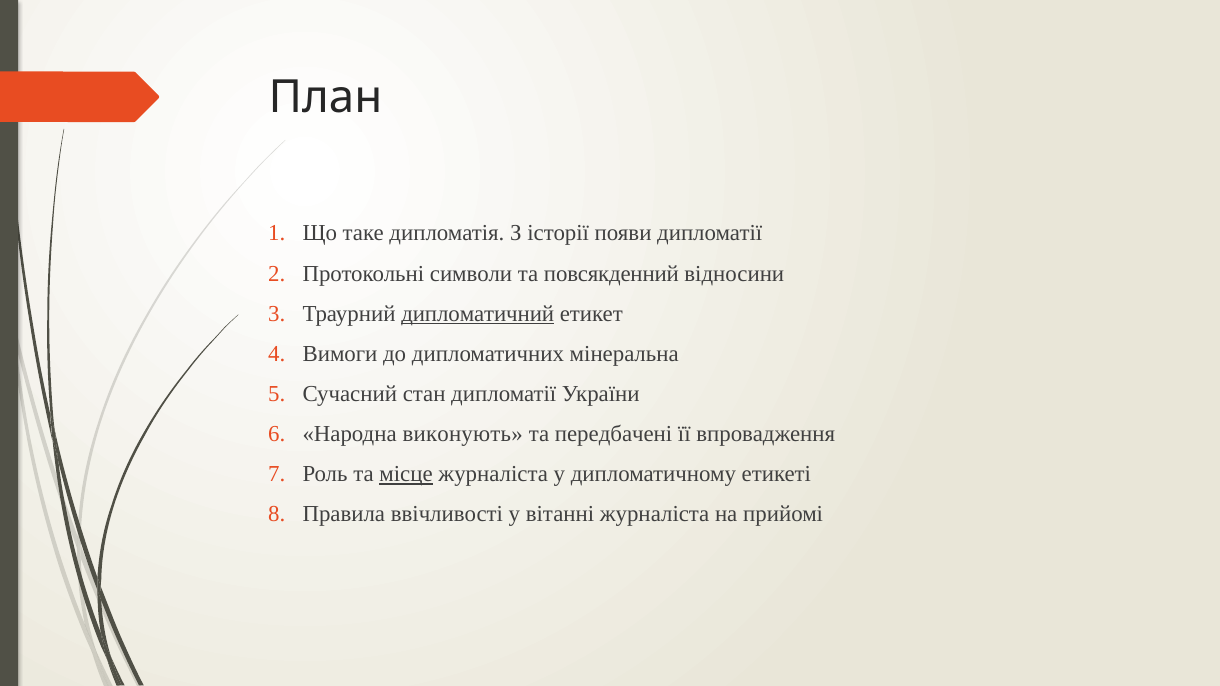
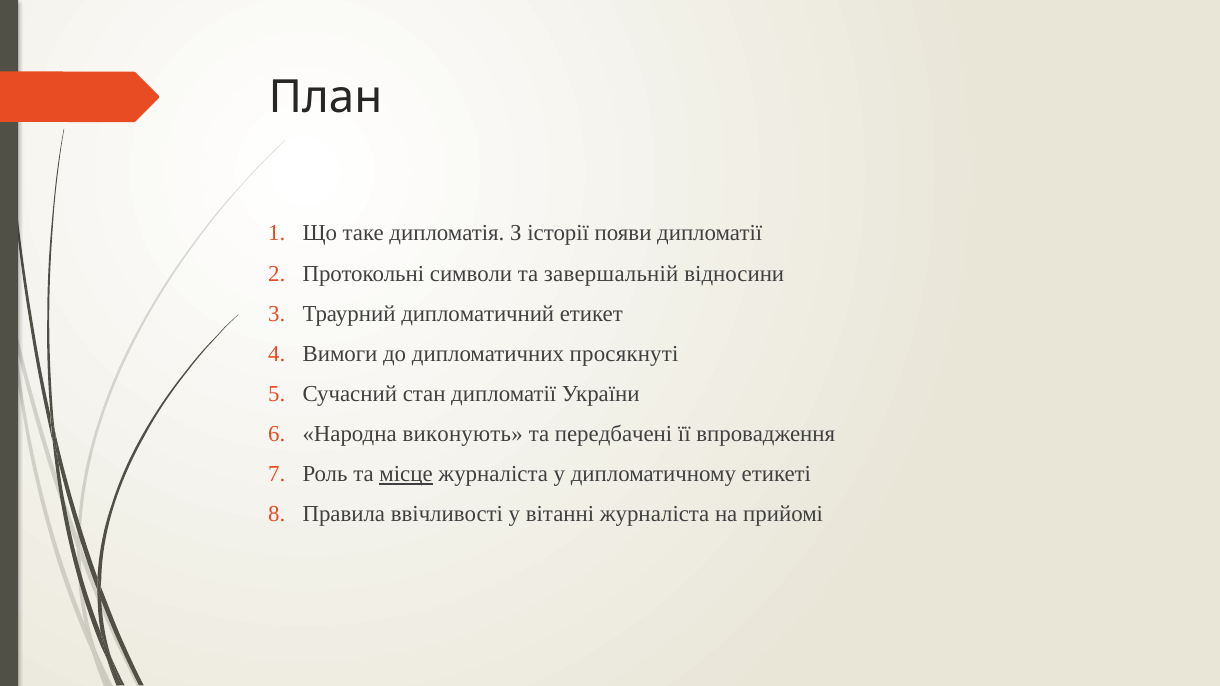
повсякденний: повсякденний -> завершальній
дипломатичний underline: present -> none
мінеральна: мінеральна -> просякнуті
